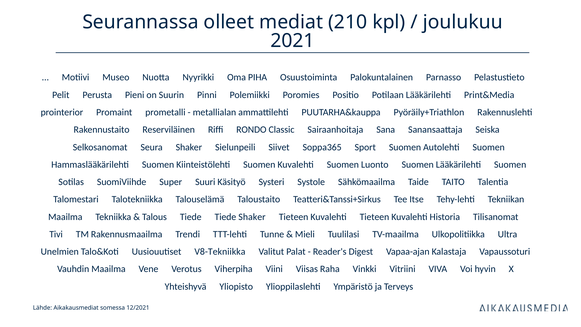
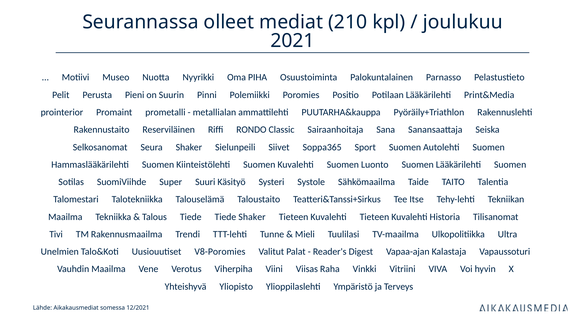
V8-Tekniikka: V8-Tekniikka -> V8-Poromies
